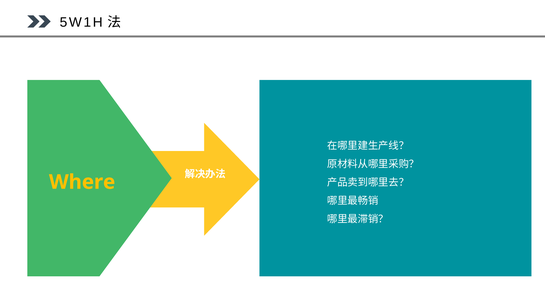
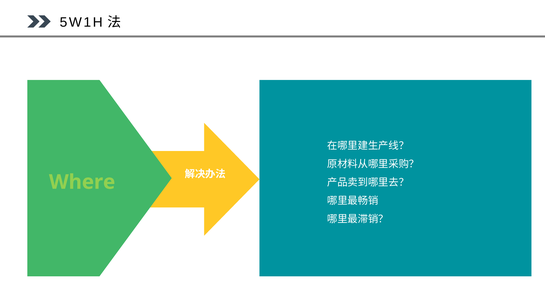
Where colour: yellow -> light green
